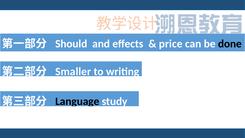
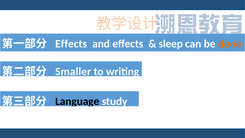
Should at (71, 44): Should -> Effects
price: price -> sleep
done colour: black -> orange
